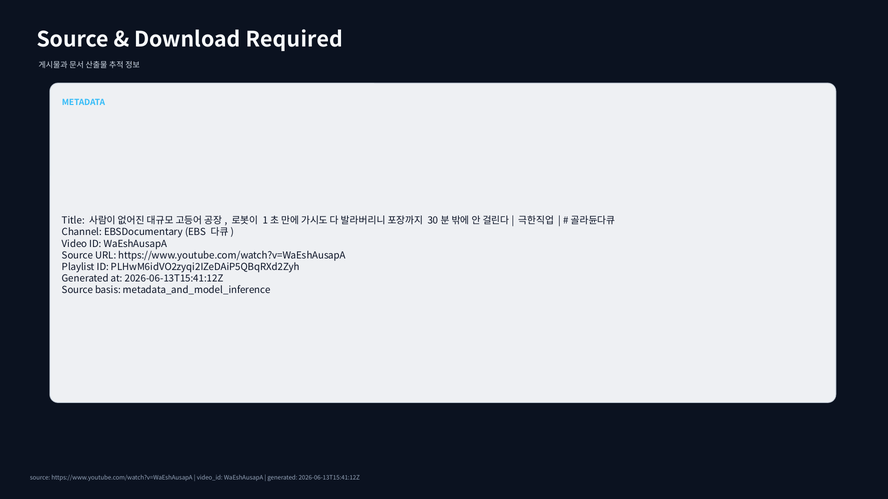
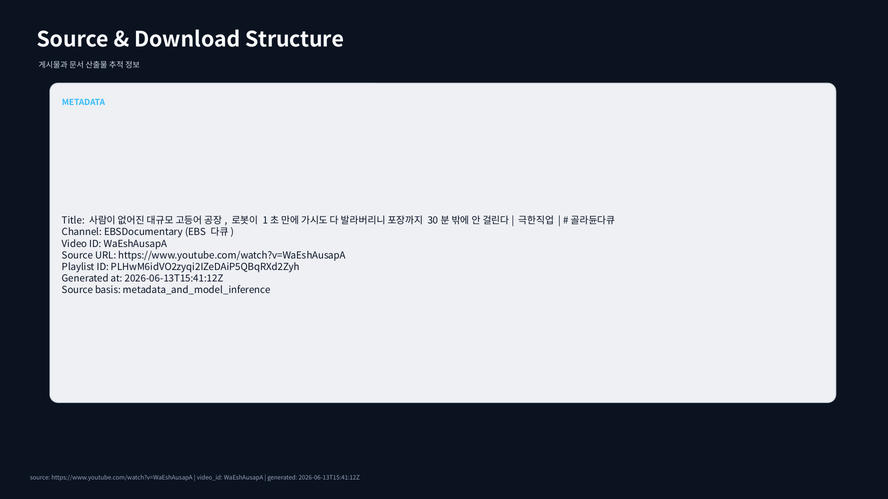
Required: Required -> Structure
